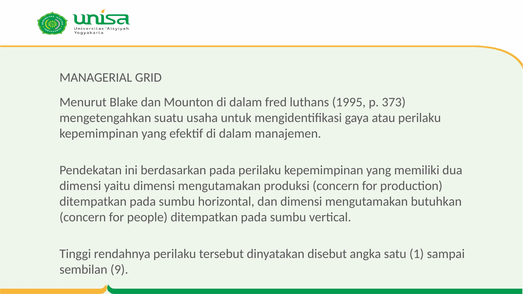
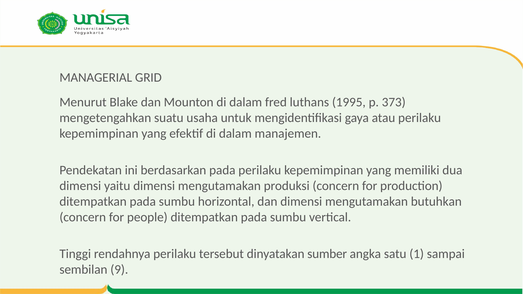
disebut: disebut -> sumber
